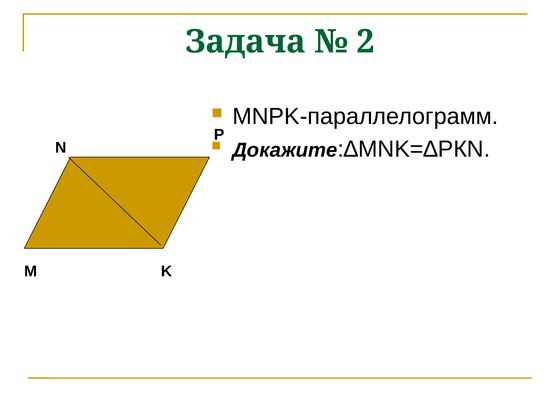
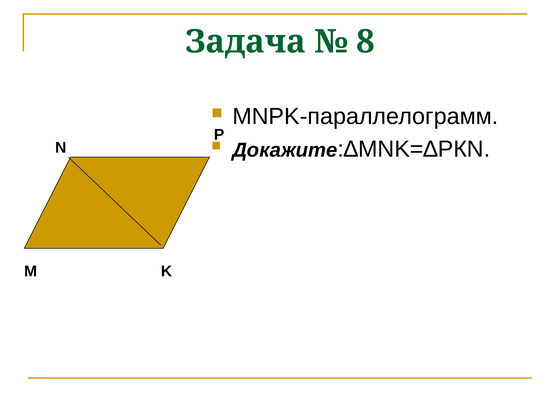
2: 2 -> 8
